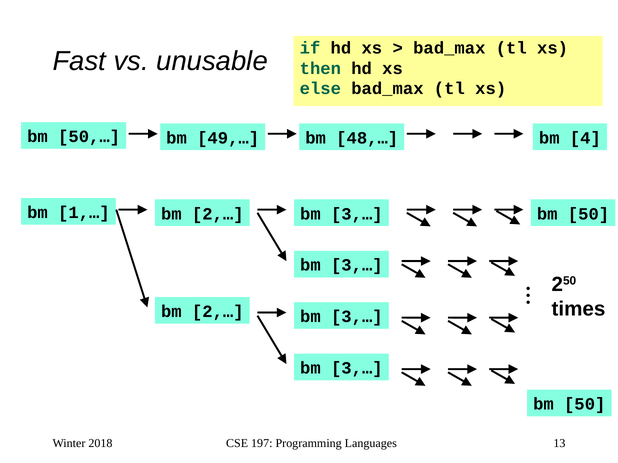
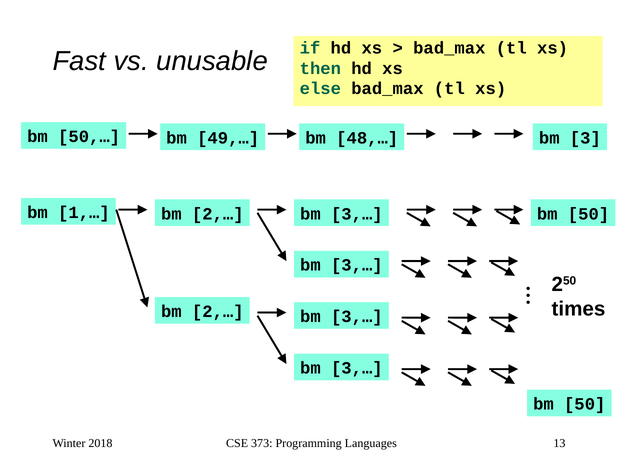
4: 4 -> 3
197: 197 -> 373
